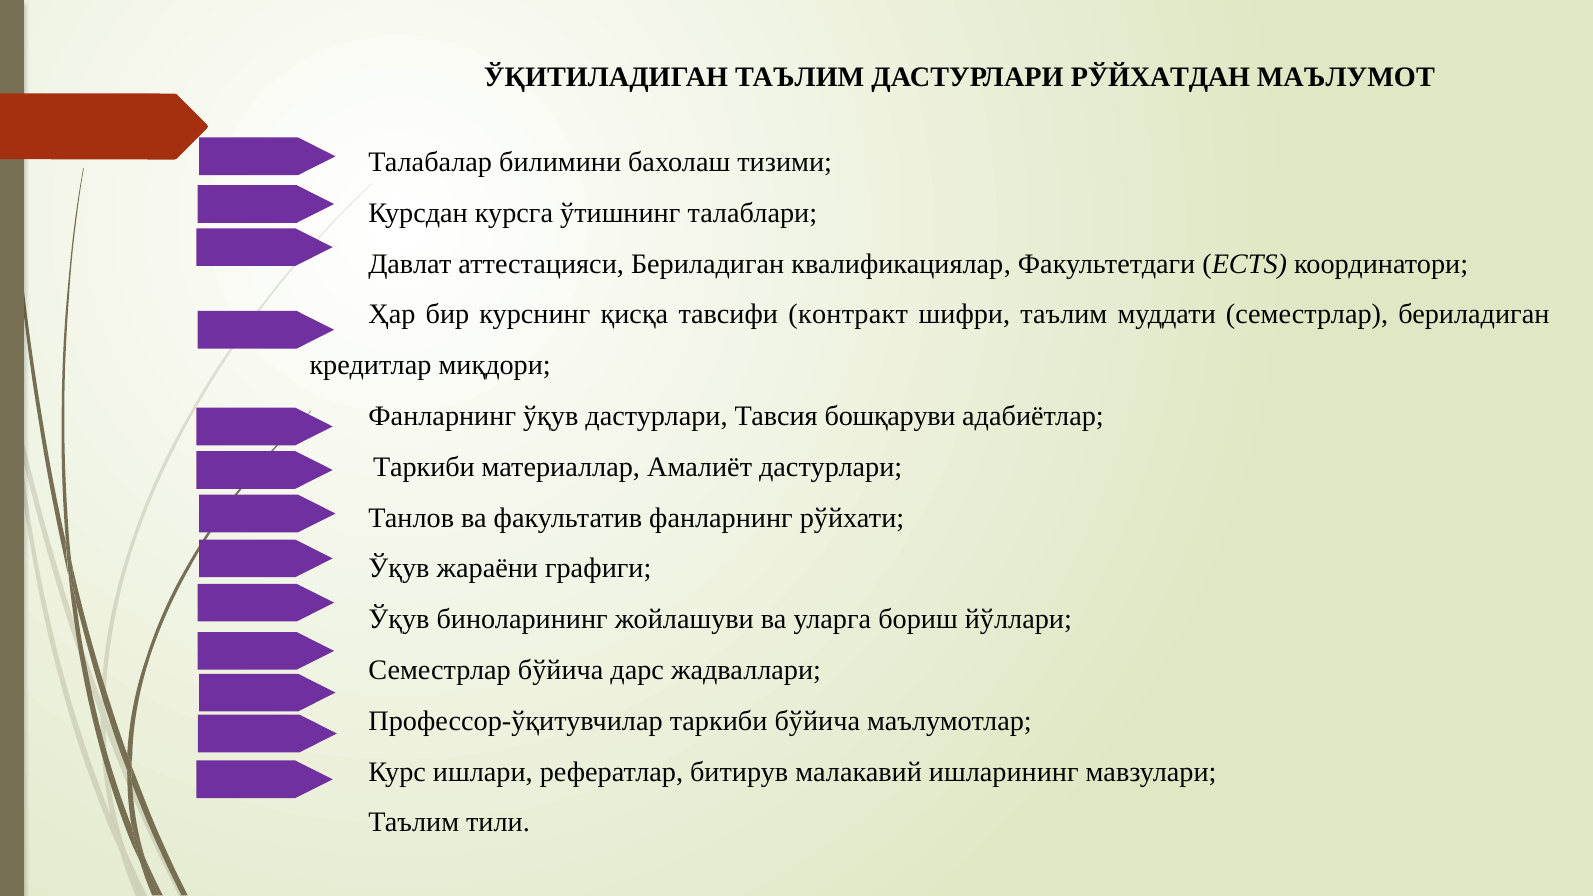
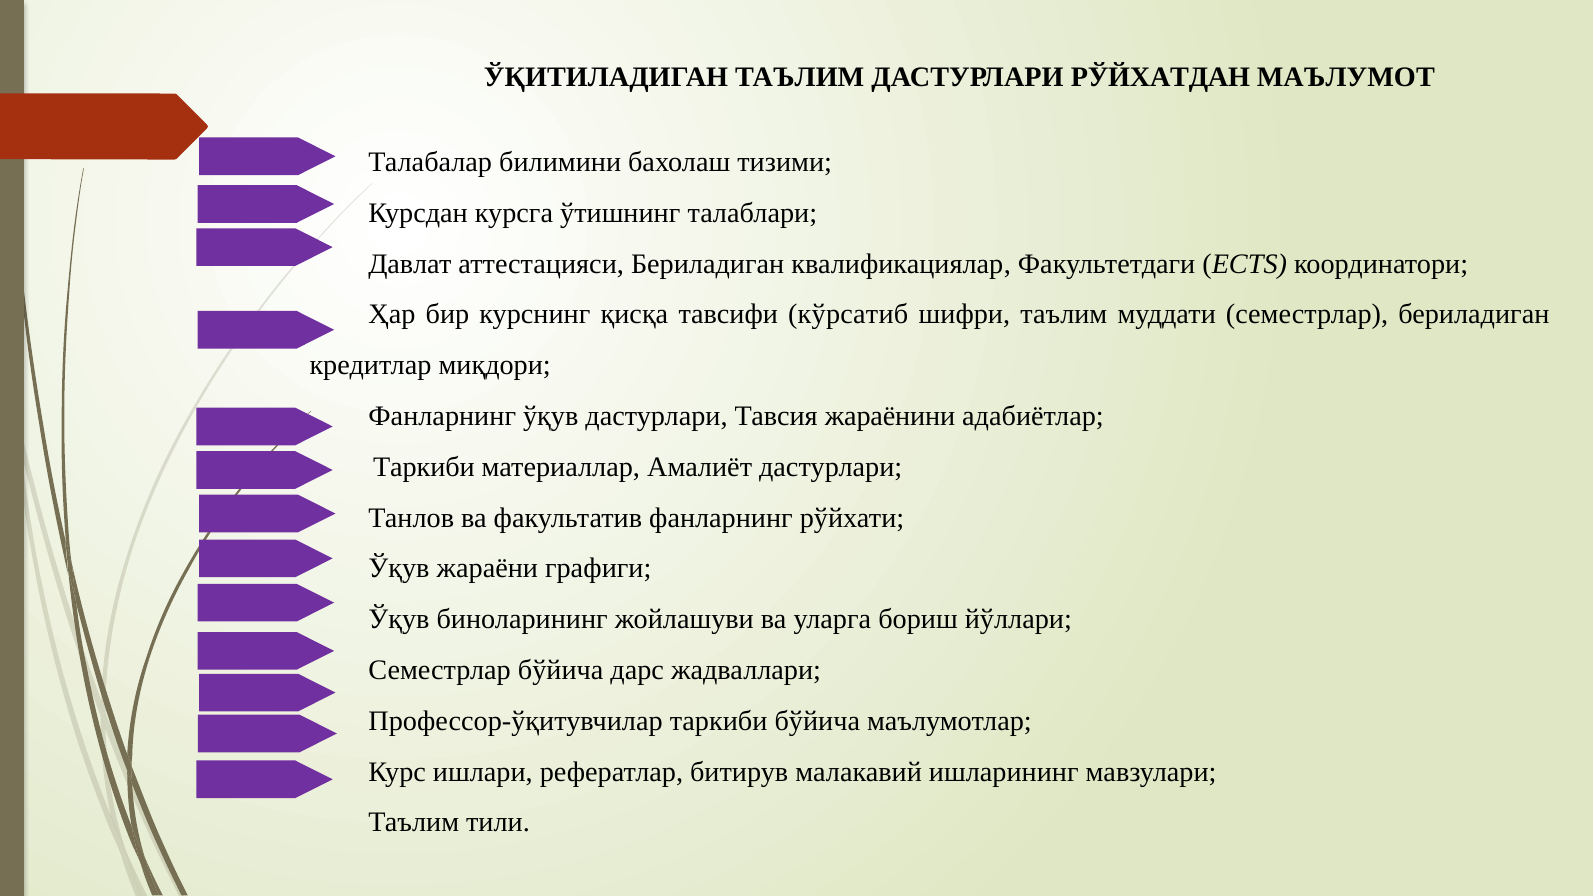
контракт: контракт -> кўрсатиб
бошқаруви: бошқаруви -> жараёнини
